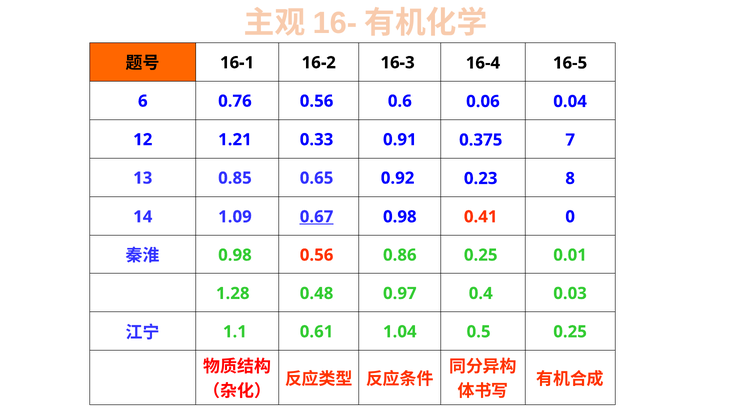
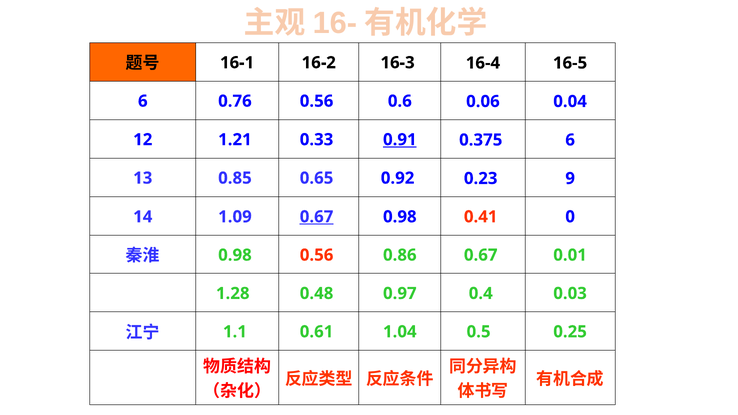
0.91 underline: none -> present
0.375 7: 7 -> 6
8: 8 -> 9
0.86 0.25: 0.25 -> 0.67
